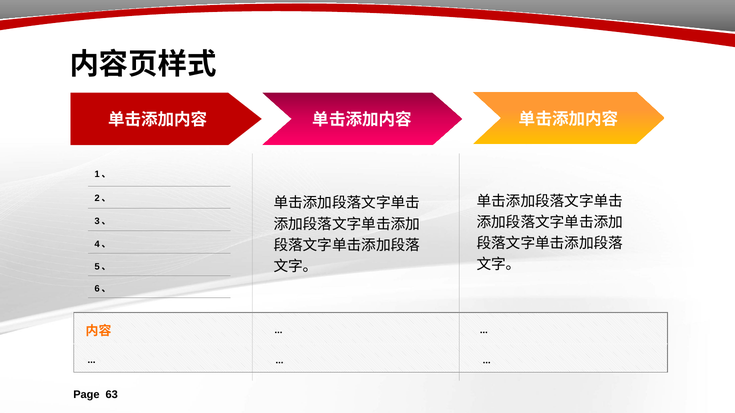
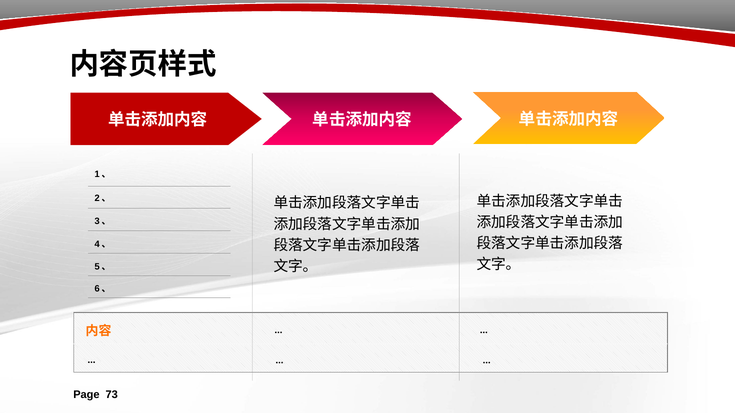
63: 63 -> 73
